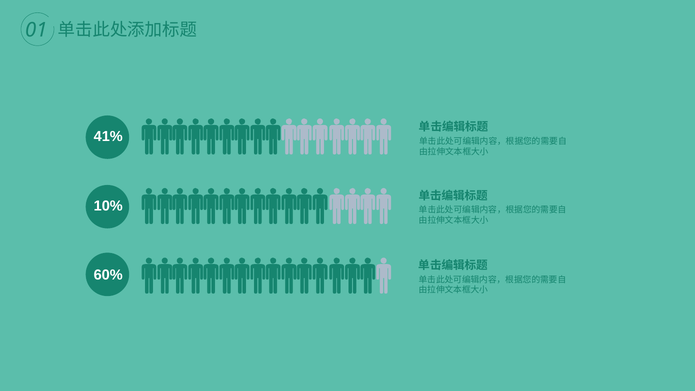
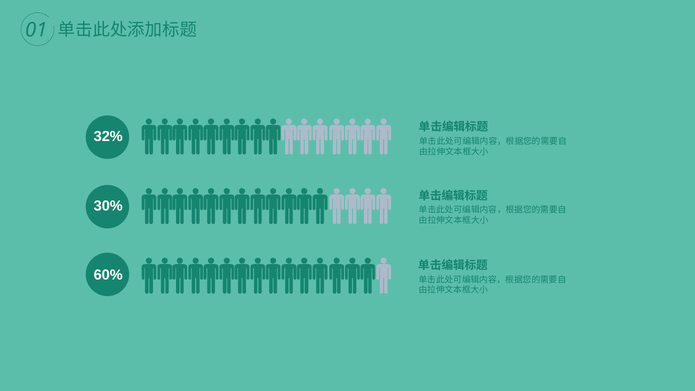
41%: 41% -> 32%
10%: 10% -> 30%
